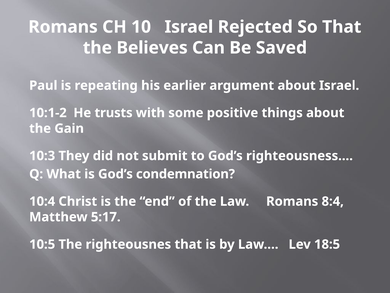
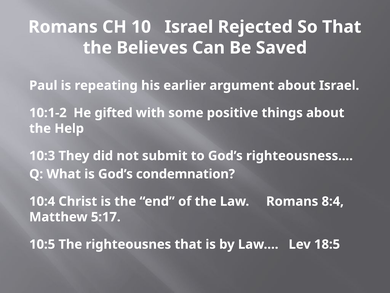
trusts: trusts -> gifted
Gain: Gain -> Help
